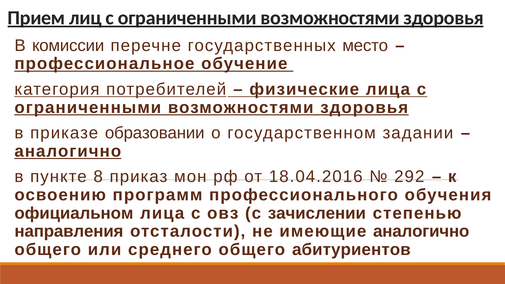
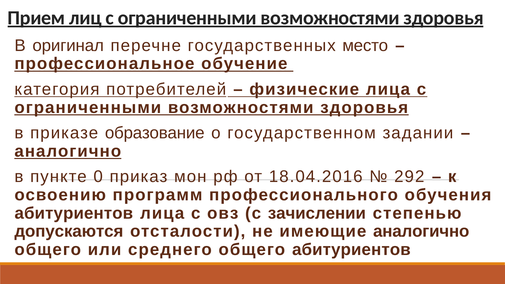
комиссии: комиссии -> оригинал
образовании: образовании -> образование
8: 8 -> 0
официальном at (74, 213): официальном -> абитуриентов
направления: направления -> допускаются
